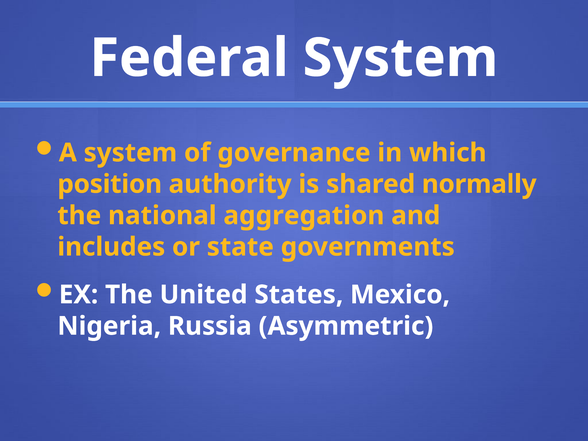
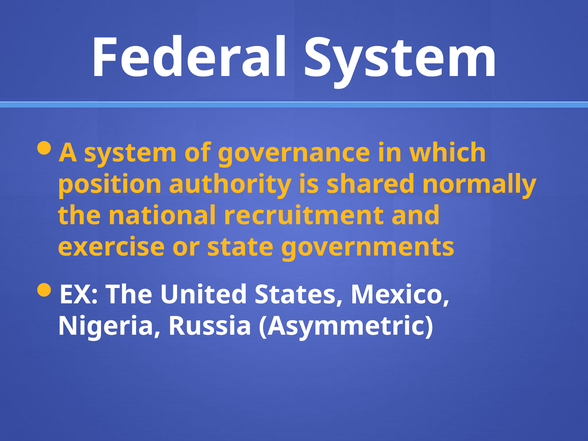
aggregation: aggregation -> recruitment
includes: includes -> exercise
